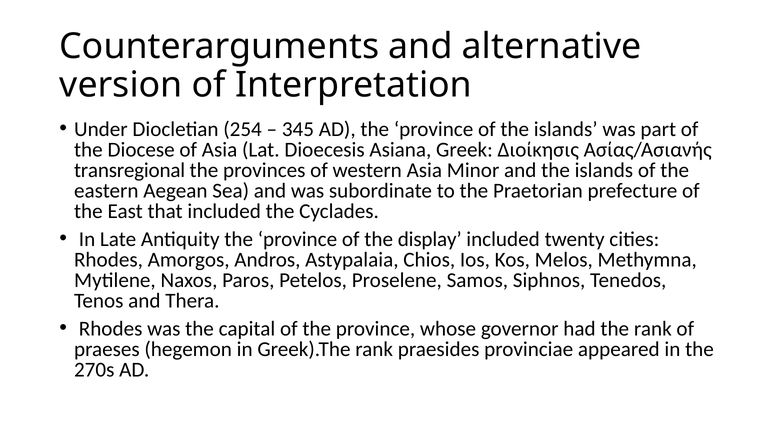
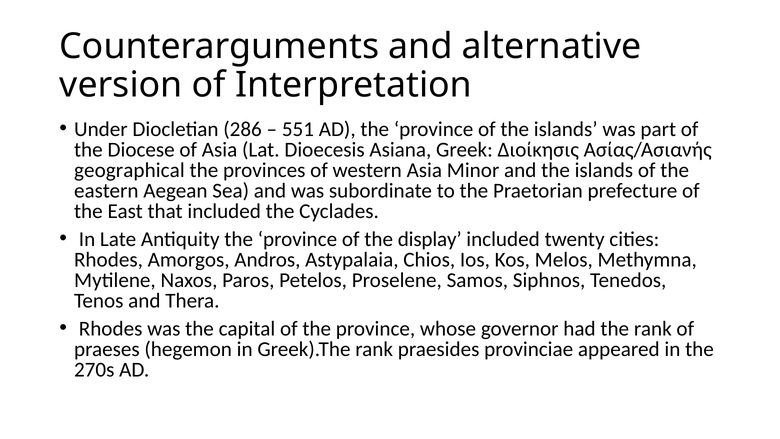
254: 254 -> 286
345: 345 -> 551
transregional: transregional -> geographical
